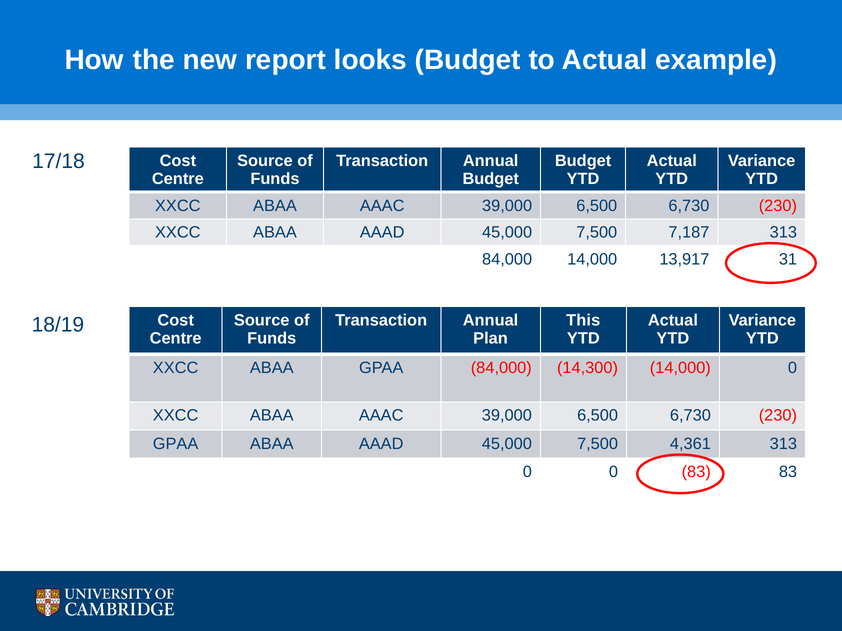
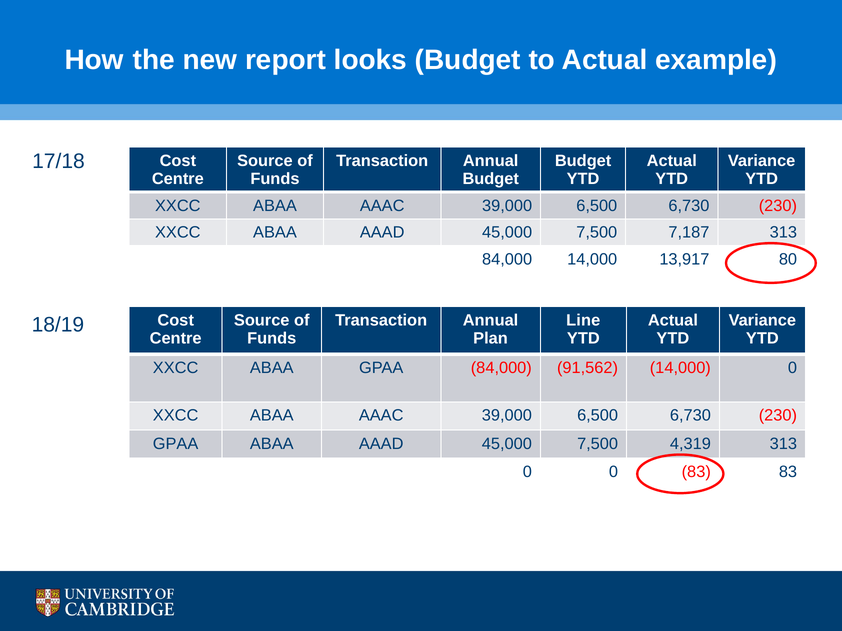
31: 31 -> 80
This: This -> Line
14,300: 14,300 -> 91,562
4,361: 4,361 -> 4,319
